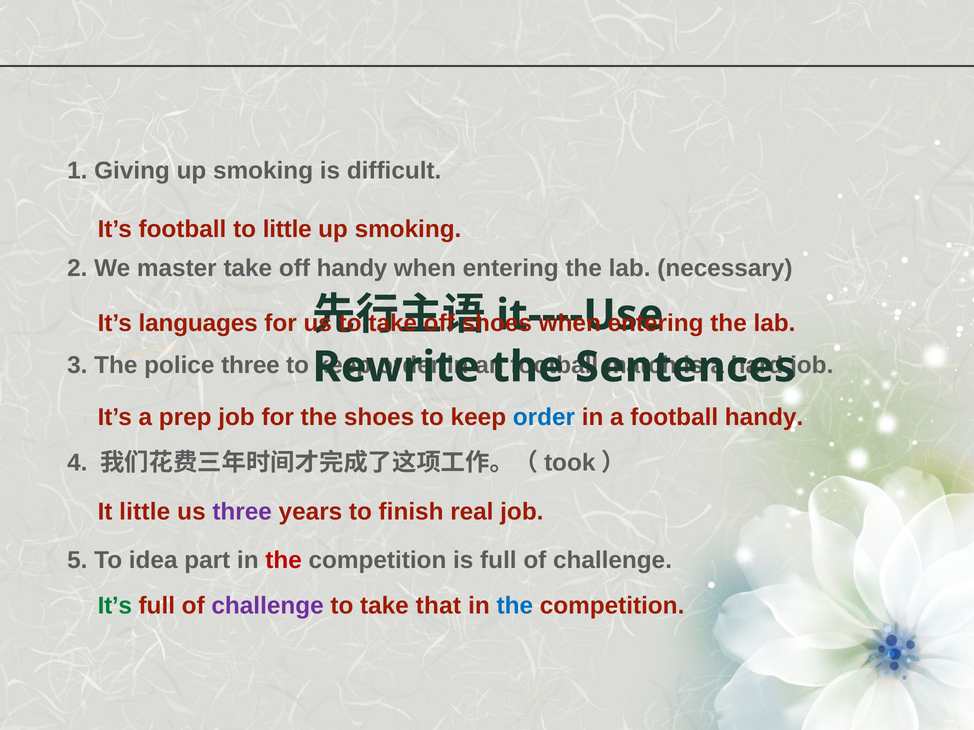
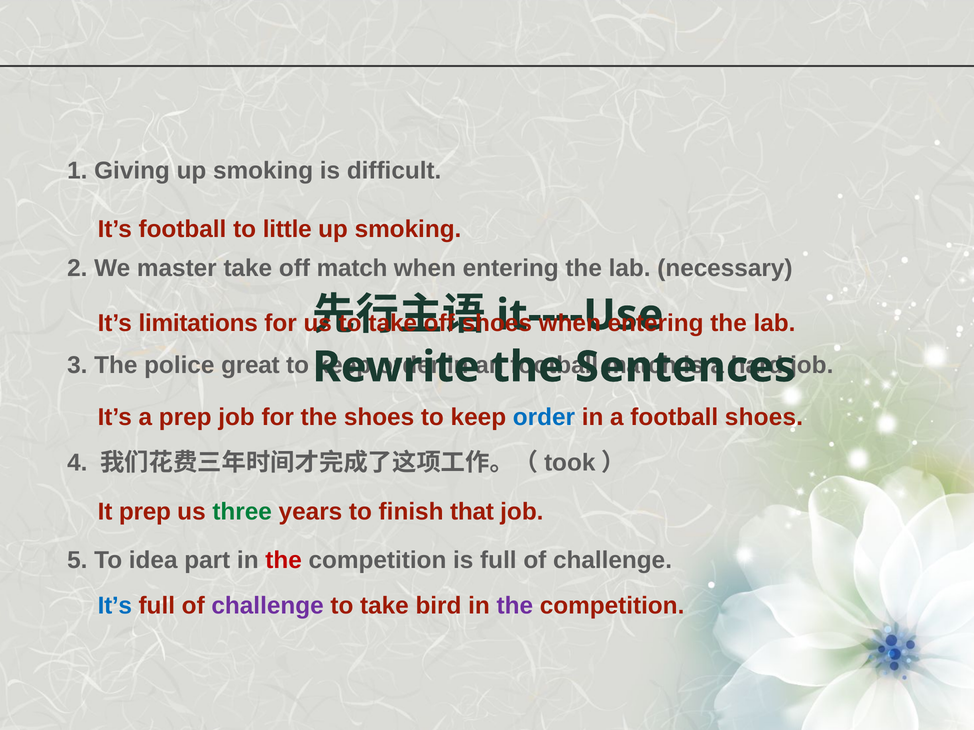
off handy: handy -> match
languages: languages -> limitations
police three: three -> great
football handy: handy -> shoes
It little: little -> prep
three at (242, 512) colour: purple -> green
real: real -> that
It’s at (115, 606) colour: green -> blue
that: that -> bird
the at (515, 606) colour: blue -> purple
